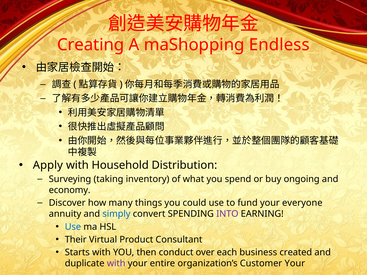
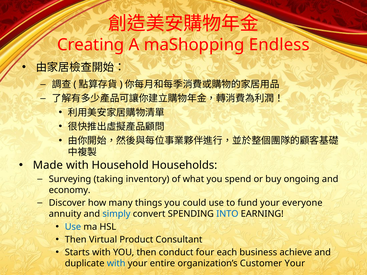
Apply: Apply -> Made
Distribution: Distribution -> Households
INTO colour: purple -> blue
Their at (76, 240): Their -> Then
over: over -> four
created: created -> achieve
with at (116, 264) colour: purple -> blue
